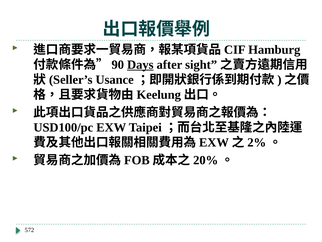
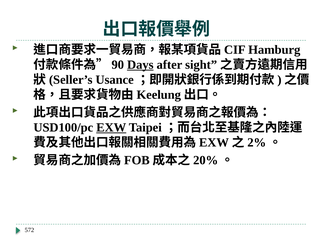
EXW at (111, 127) underline: none -> present
